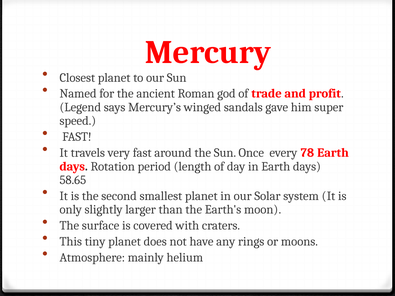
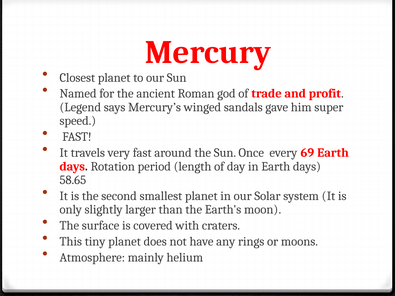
78: 78 -> 69
